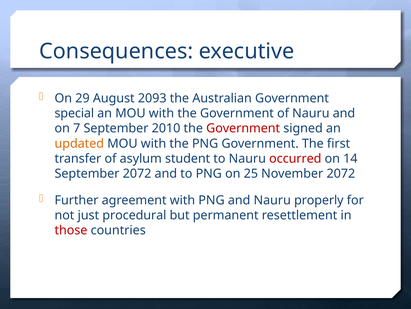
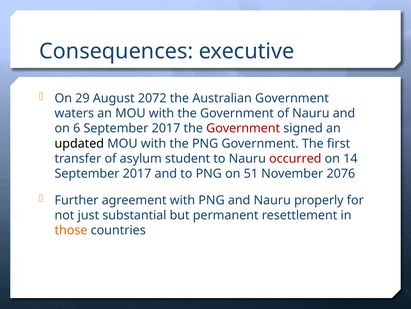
2093: 2093 -> 2072
special: special -> waters
7: 7 -> 6
2010 at (166, 128): 2010 -> 2017
updated colour: orange -> black
2072 at (137, 173): 2072 -> 2017
25: 25 -> 51
November 2072: 2072 -> 2076
procedural: procedural -> substantial
those colour: red -> orange
